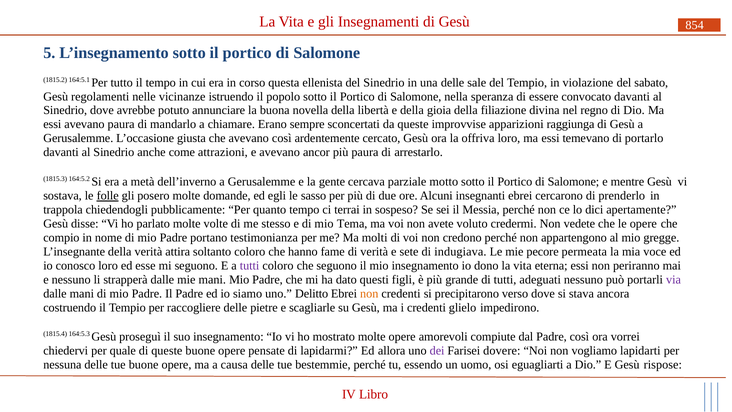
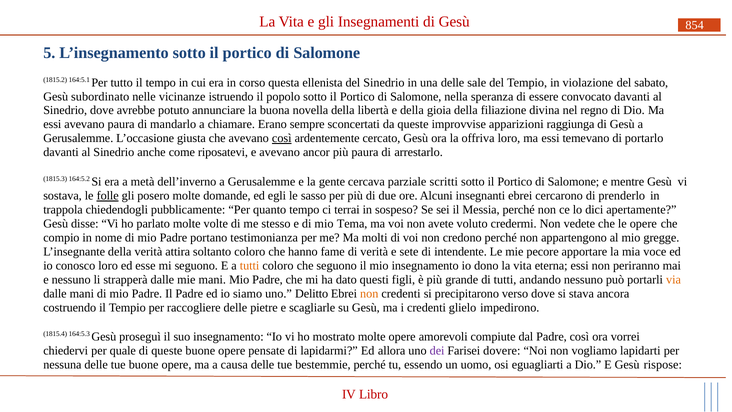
regolamenti: regolamenti -> subordinato
così at (282, 138) underline: none -> present
attrazioni: attrazioni -> riposatevi
motto: motto -> scritti
indugiava: indugiava -> intendente
permeata: permeata -> apportare
tutti at (250, 266) colour: purple -> orange
adeguati: adeguati -> andando
via colour: purple -> orange
